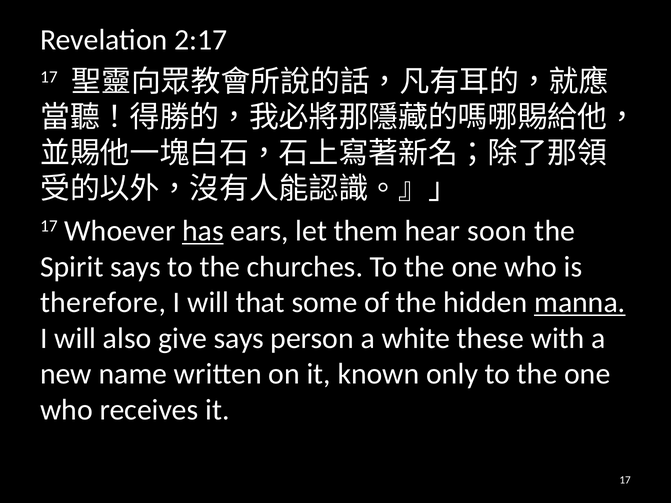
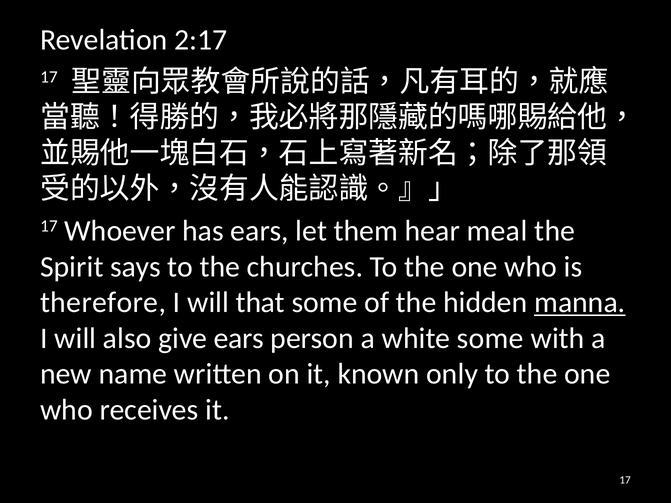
has underline: present -> none
soon: soon -> meal
give says: says -> ears
white these: these -> some
